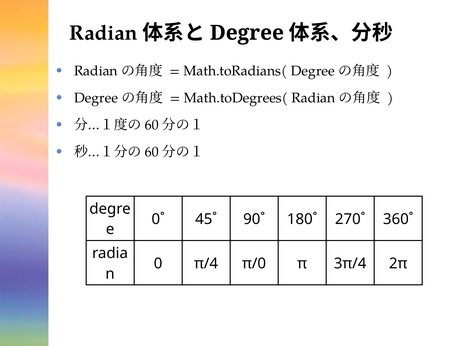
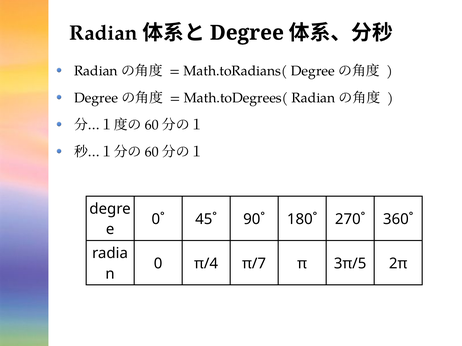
π/0: π/0 -> π/7
3π/4: 3π/4 -> 3π/5
